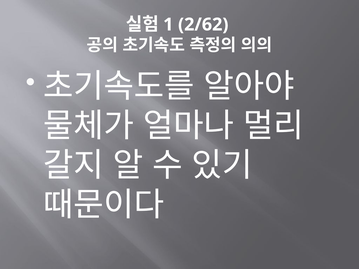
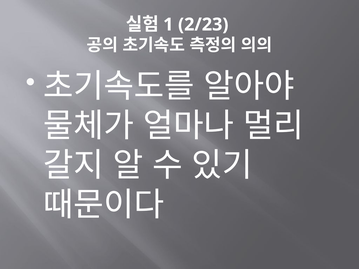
2/62: 2/62 -> 2/23
